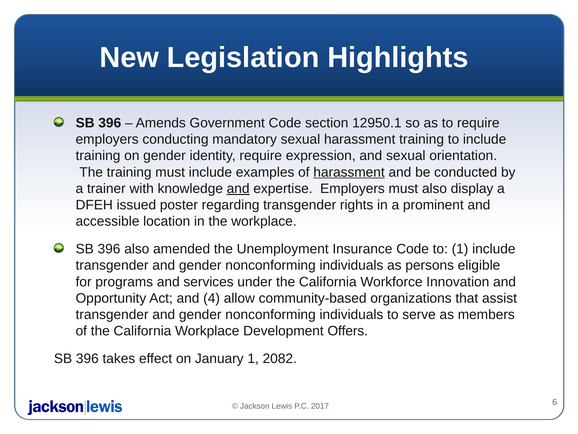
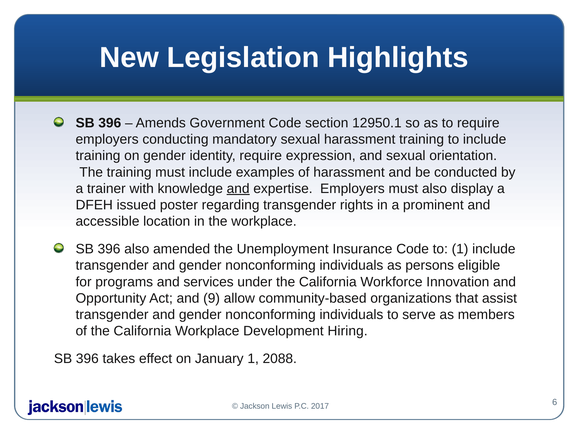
harassment at (349, 172) underline: present -> none
4: 4 -> 9
Offers: Offers -> Hiring
2082: 2082 -> 2088
